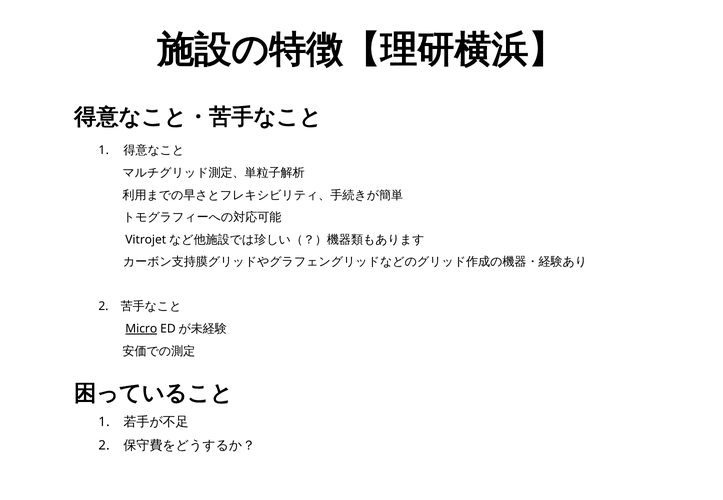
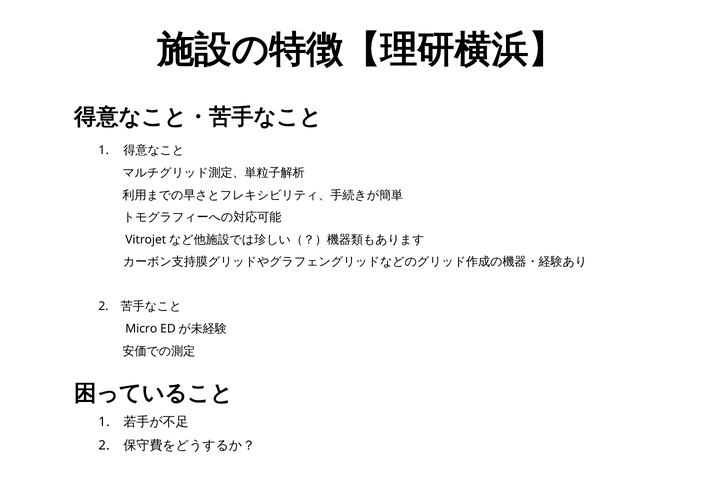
Micro underline: present -> none
